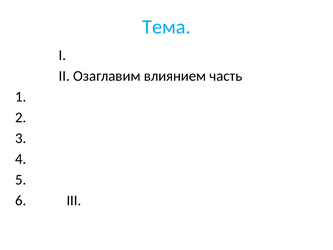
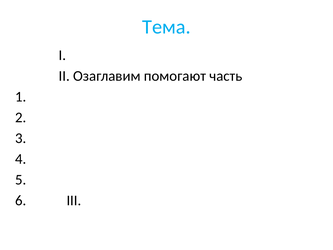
влиянием: влиянием -> помогают
